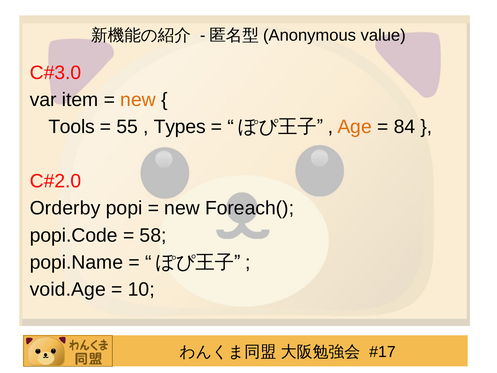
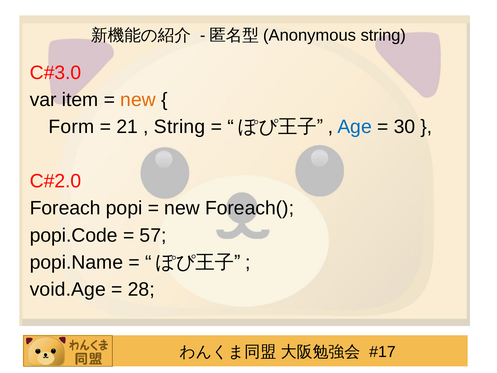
value at (383, 35): value -> string
Tools: Tools -> Form
55: 55 -> 21
Types at (180, 127): Types -> String
Age colour: orange -> blue
84: 84 -> 30
Orderby: Orderby -> Foreach
58: 58 -> 57
10: 10 -> 28
